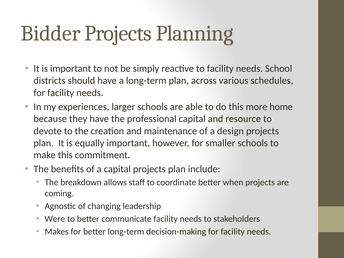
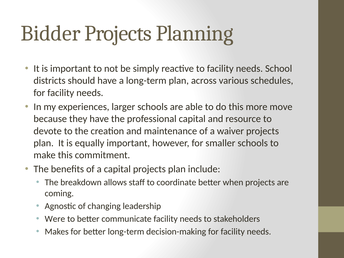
home: home -> move
design: design -> waiver
